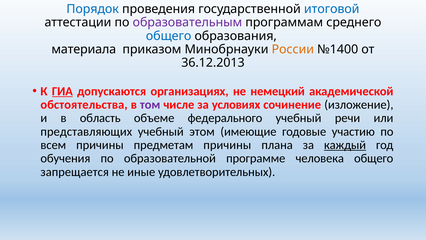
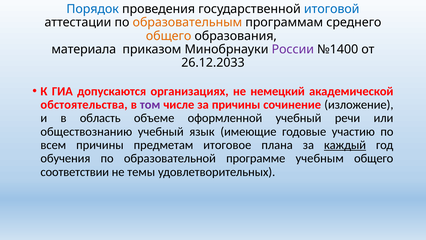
образовательным colour: purple -> orange
общего at (169, 36) colour: blue -> orange
России colour: orange -> purple
36.12.2013: 36.12.2013 -> 26.12.2033
ГИА underline: present -> none
за условиях: условиях -> причины
федерального: федерального -> оформленной
представляющих: представляющих -> обществознанию
этом: этом -> язык
предметам причины: причины -> итоговое
человека: человека -> учебным
запрещается: запрещается -> соответствии
иные: иные -> темы
